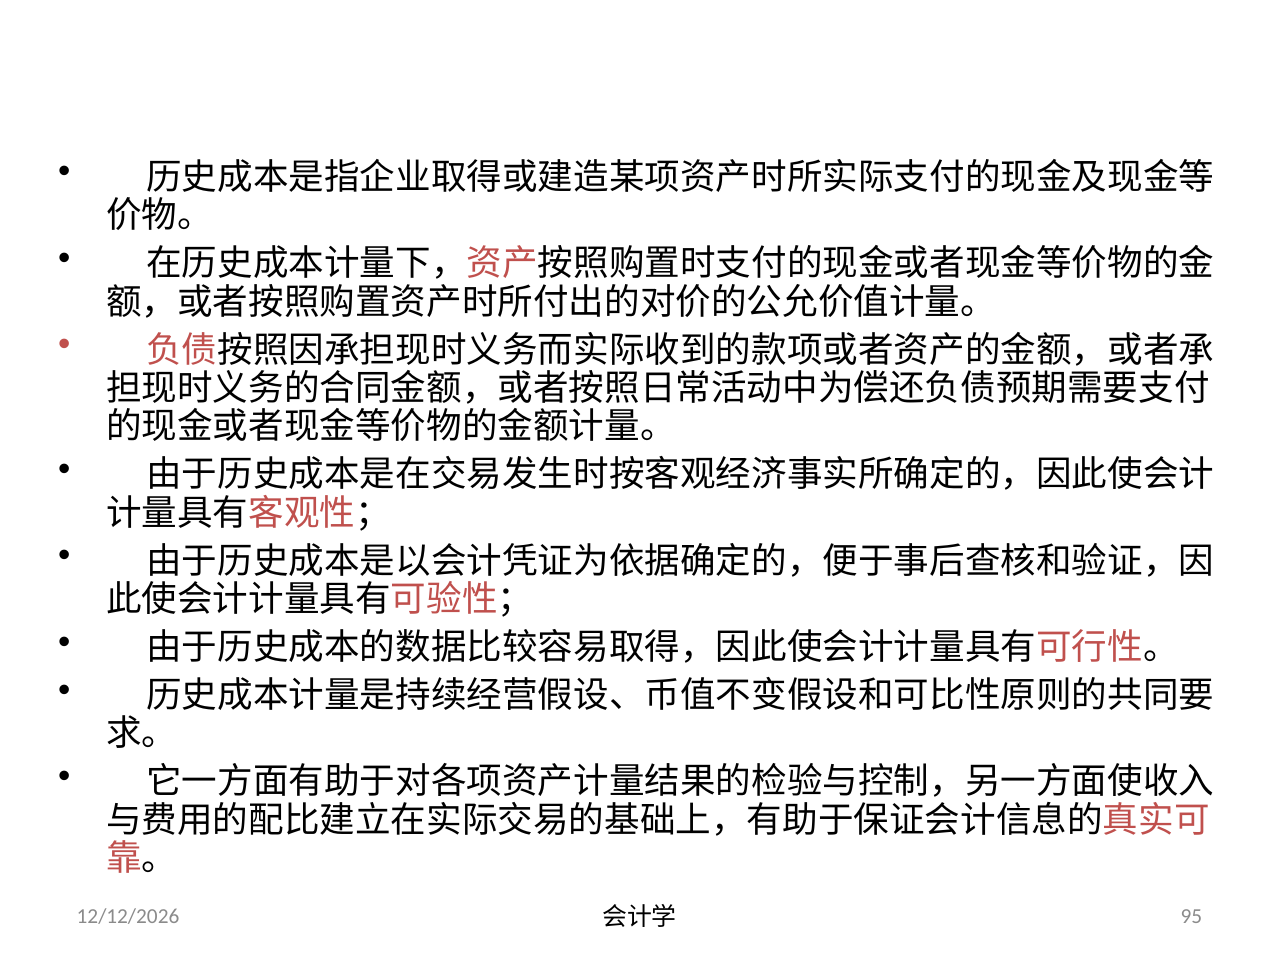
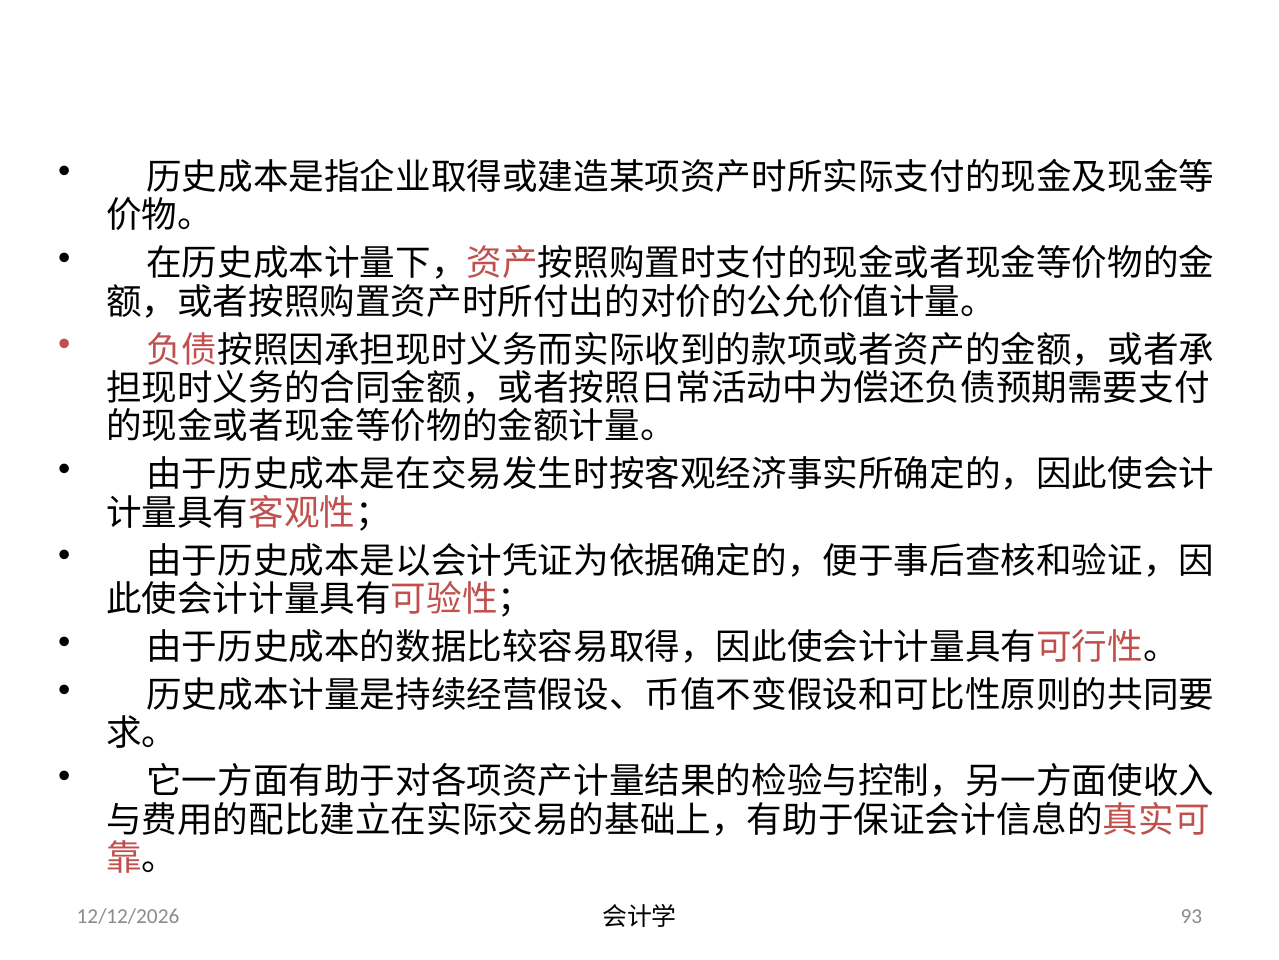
95: 95 -> 93
